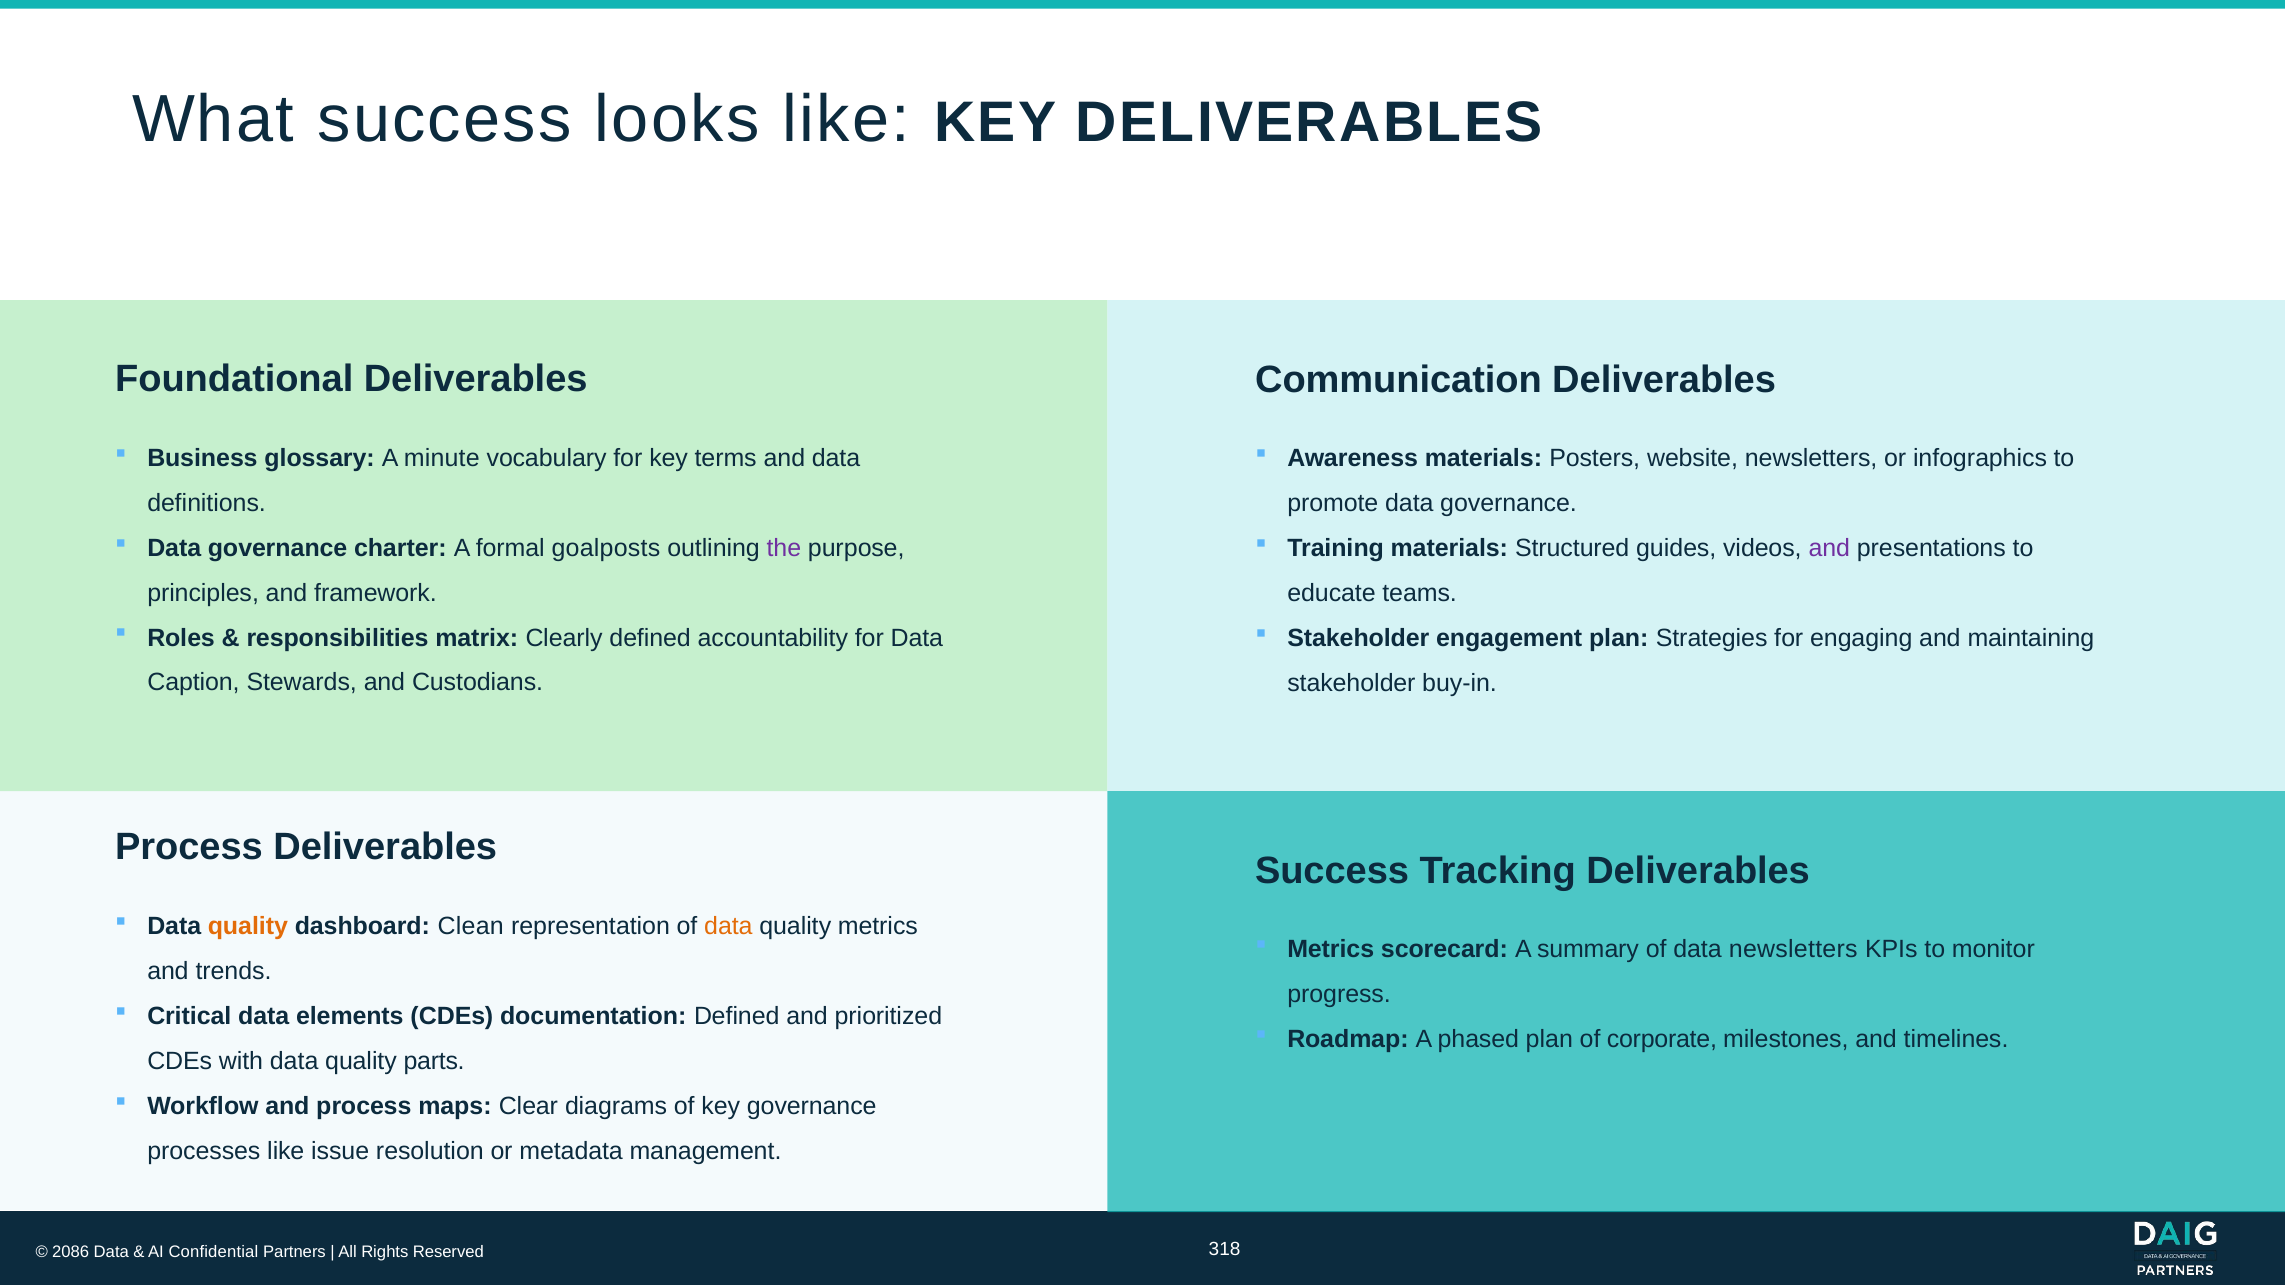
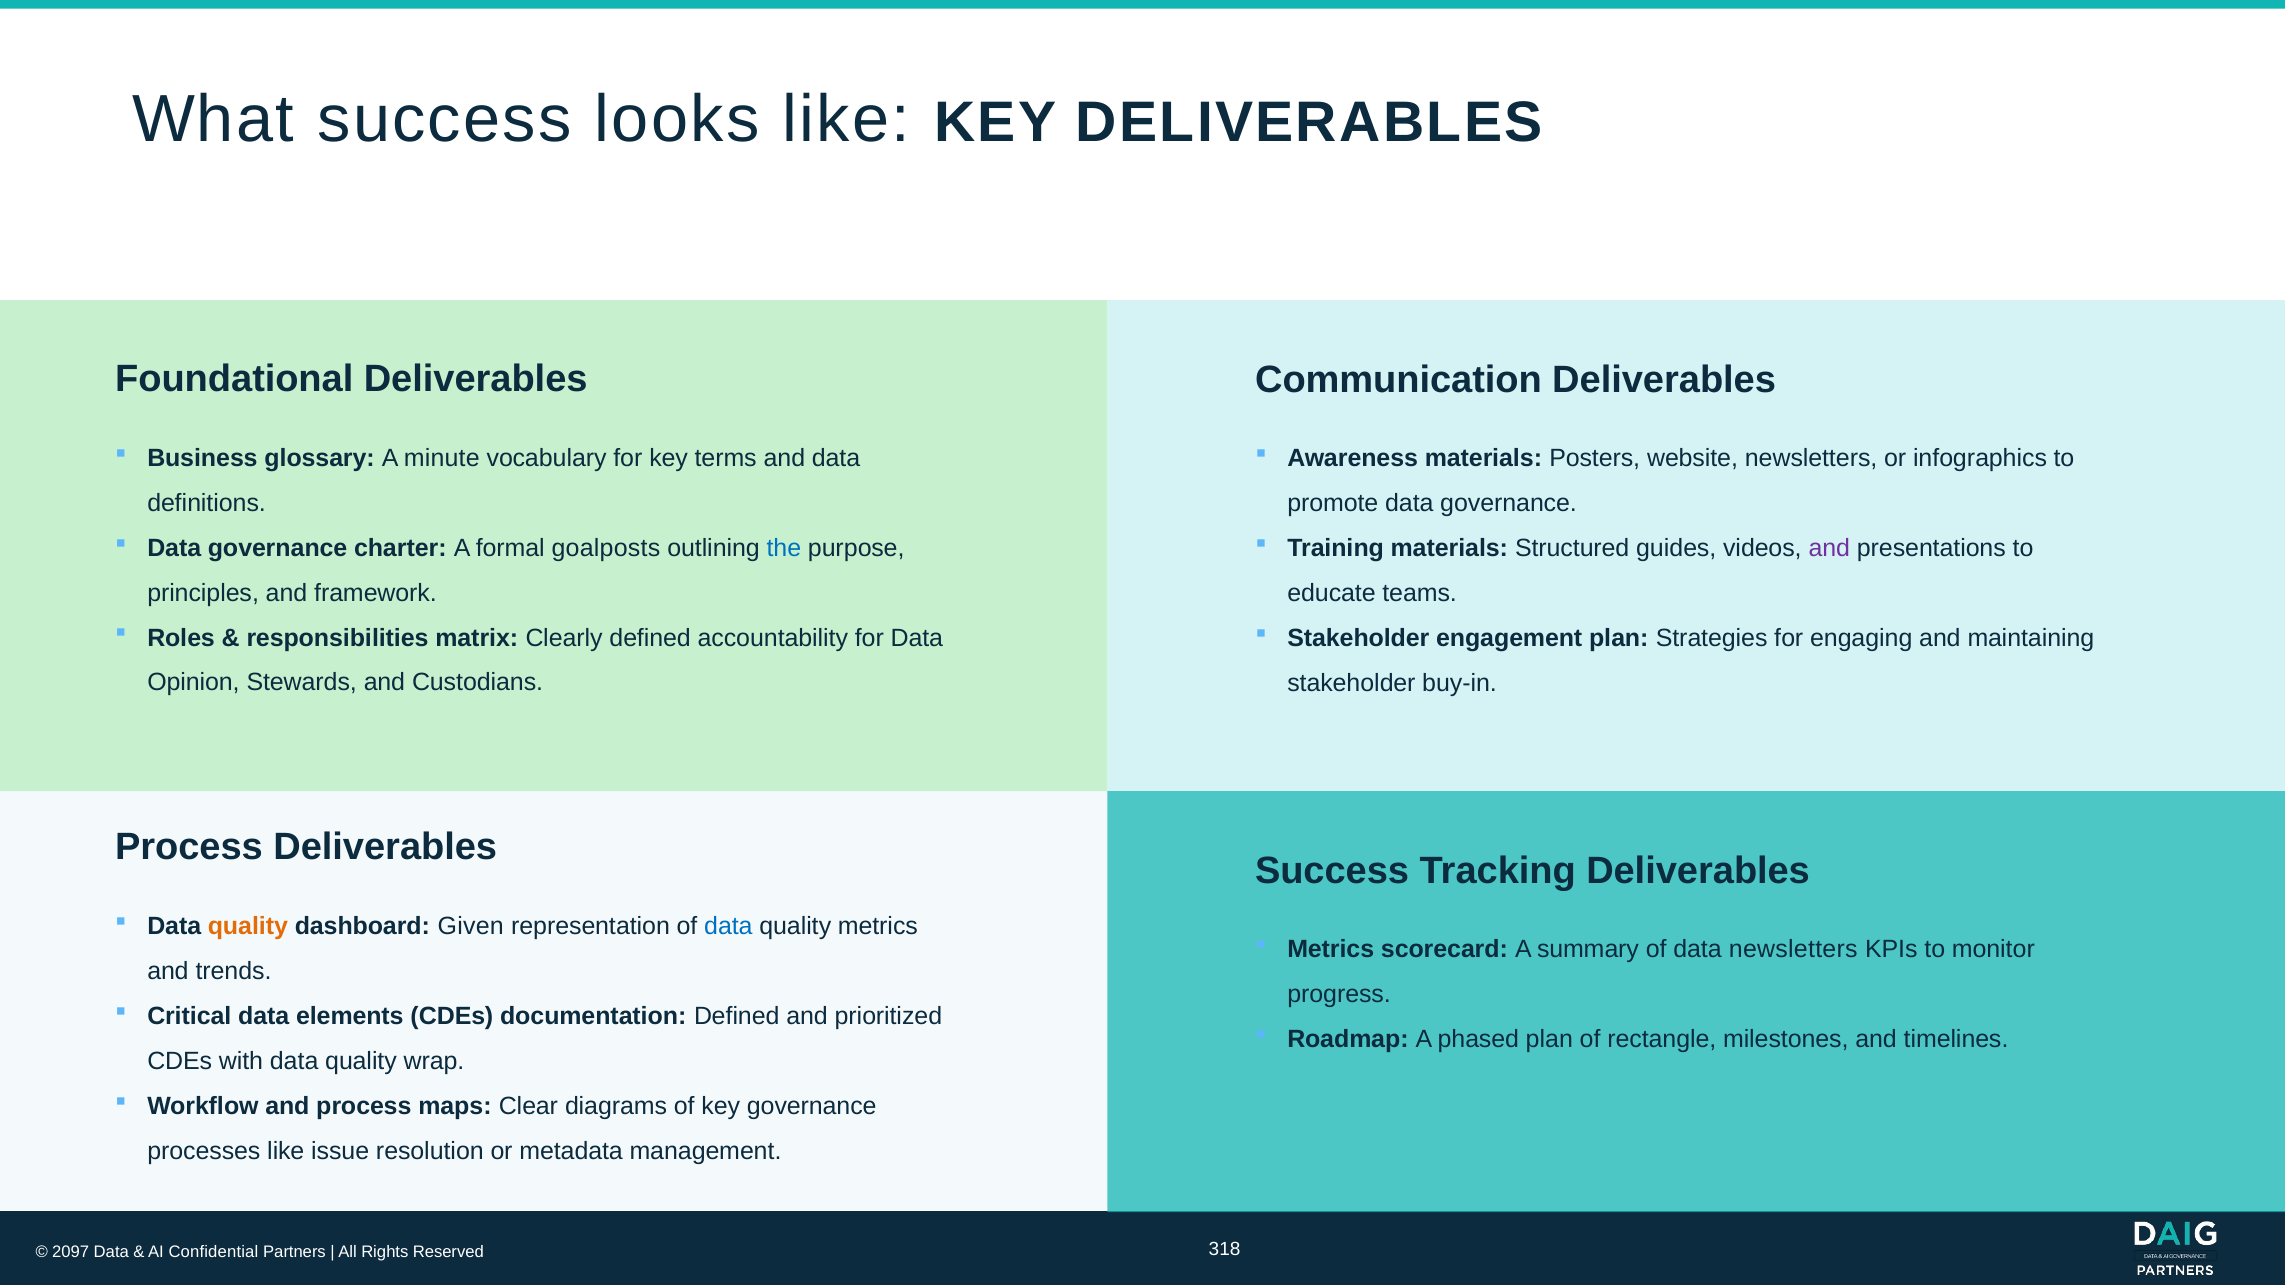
the colour: purple -> blue
Caption: Caption -> Opinion
Clean: Clean -> Given
data at (728, 926) colour: orange -> blue
corporate: corporate -> rectangle
parts: parts -> wrap
2086: 2086 -> 2097
